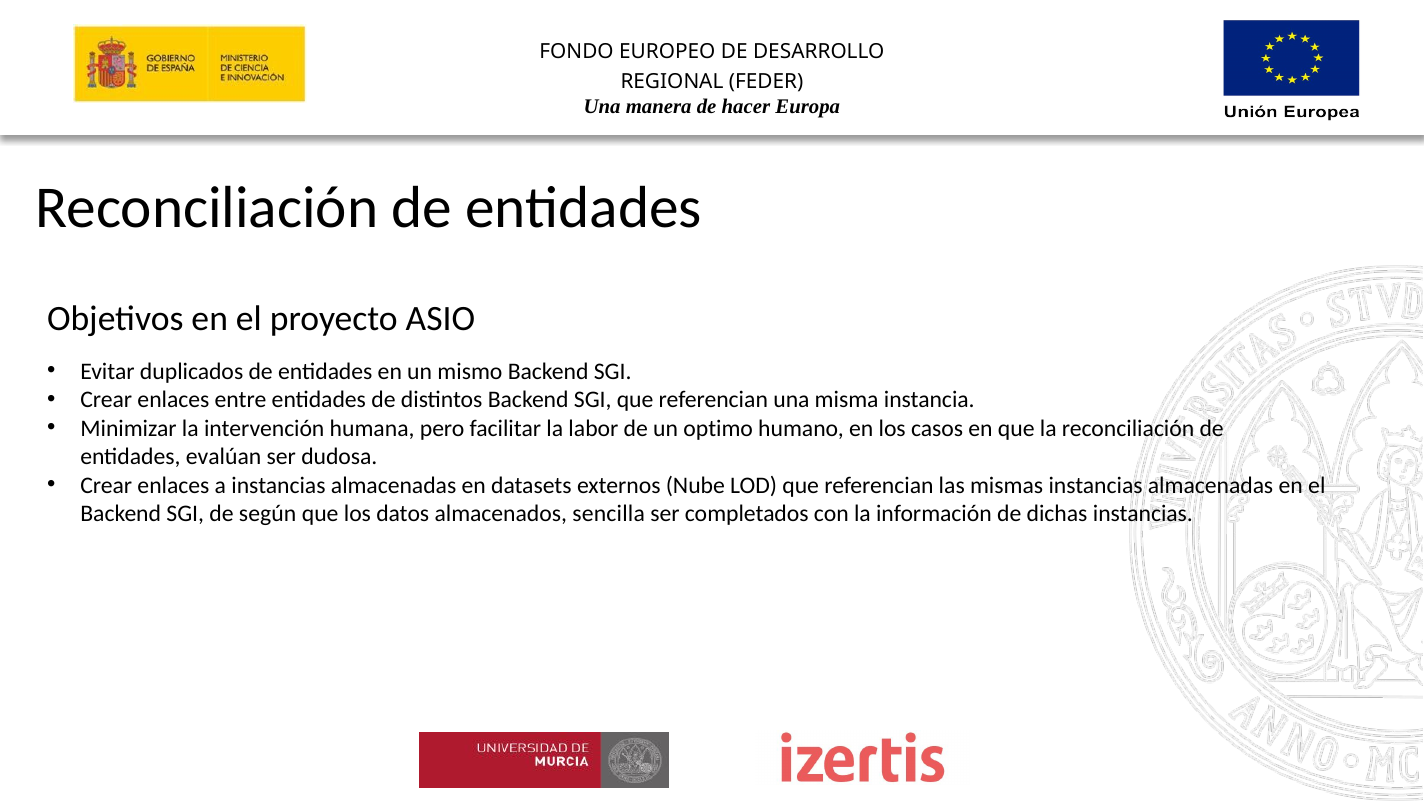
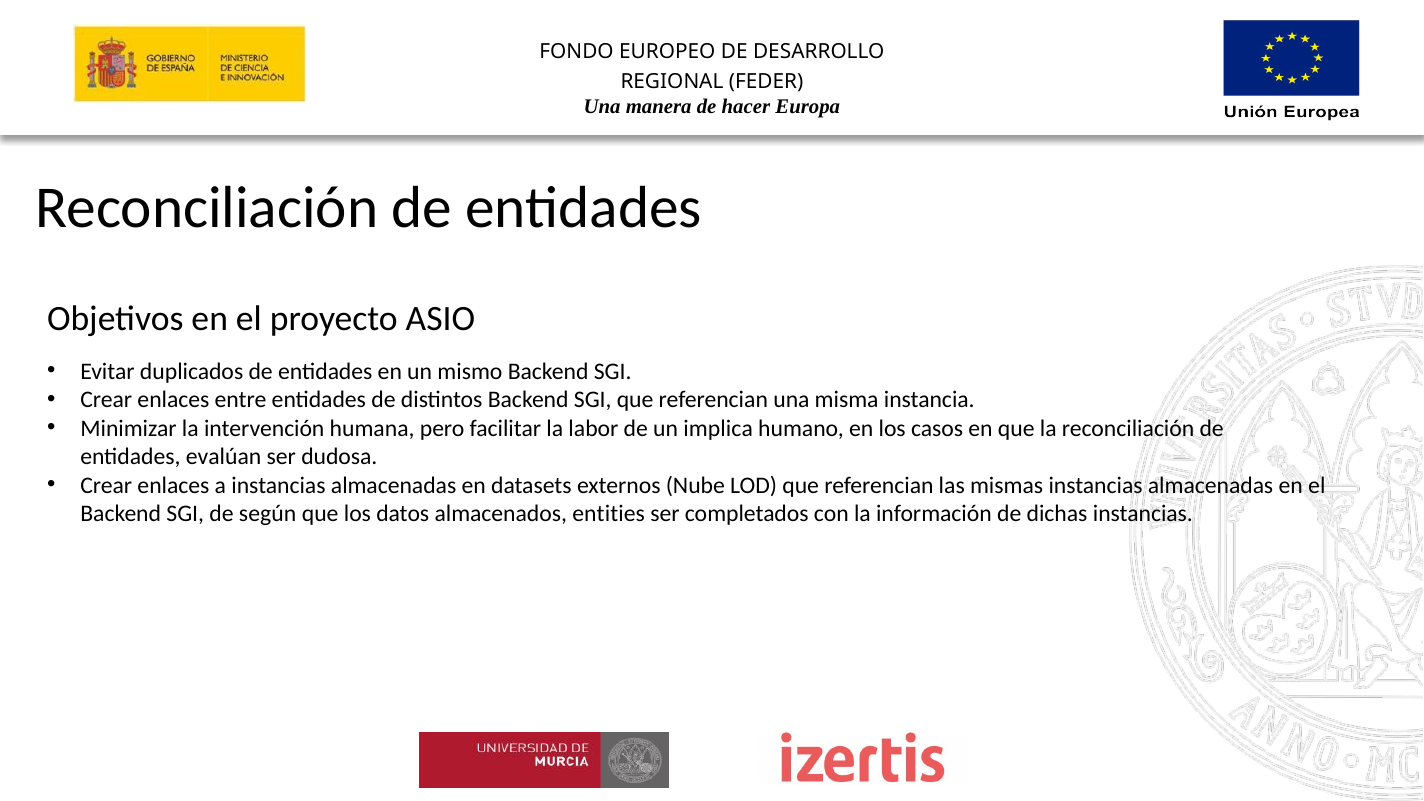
optimo: optimo -> implica
sencilla: sencilla -> entities
